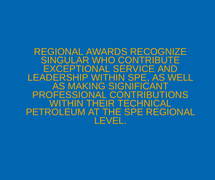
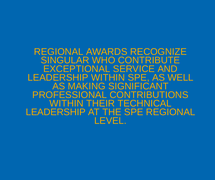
PETROLEUM at (56, 112): PETROLEUM -> LEADERSHIP
